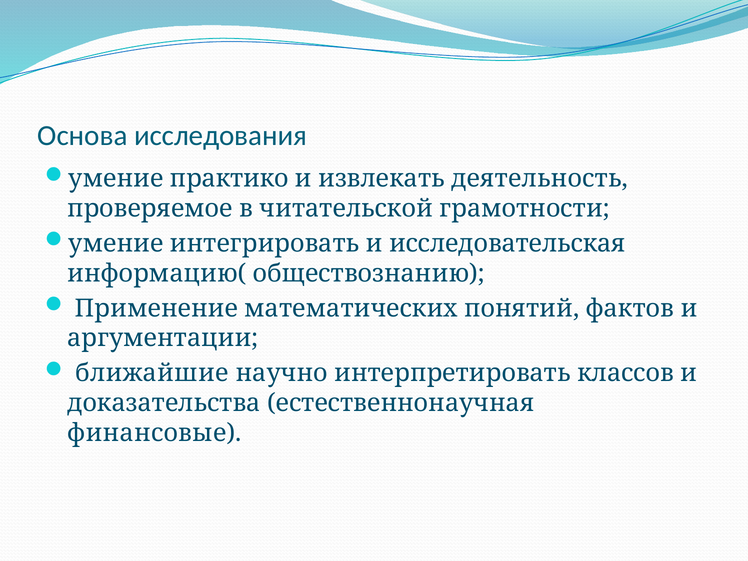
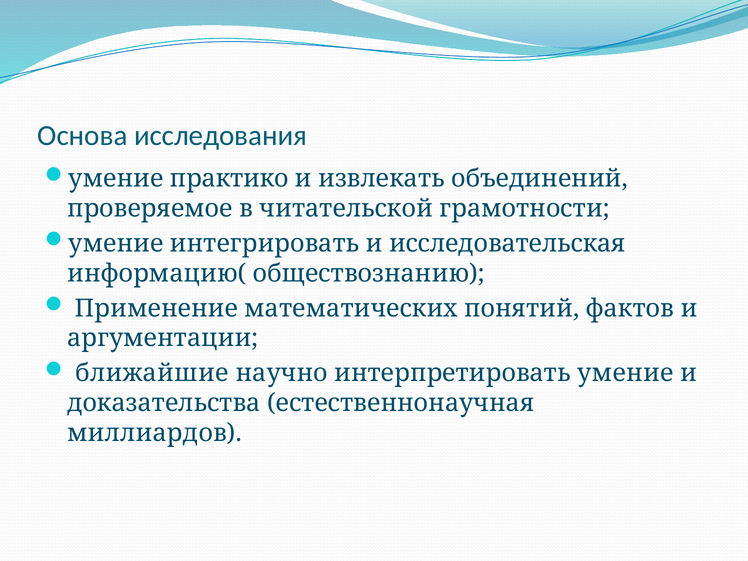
деятельность: деятельность -> объединений
интерпретировать классов: классов -> умение
финансовые: финансовые -> миллиардов
